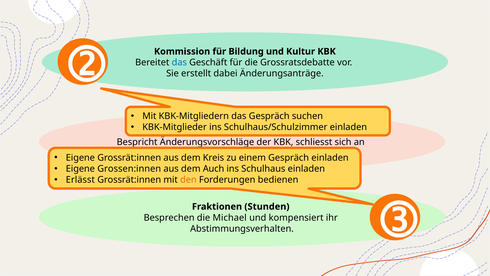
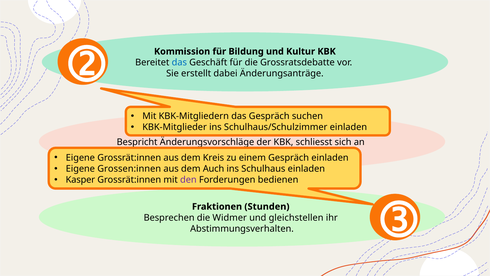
Erlässt: Erlässt -> Kasper
den colour: orange -> purple
Michael: Michael -> Widmer
kompensiert: kompensiert -> gleichstellen
